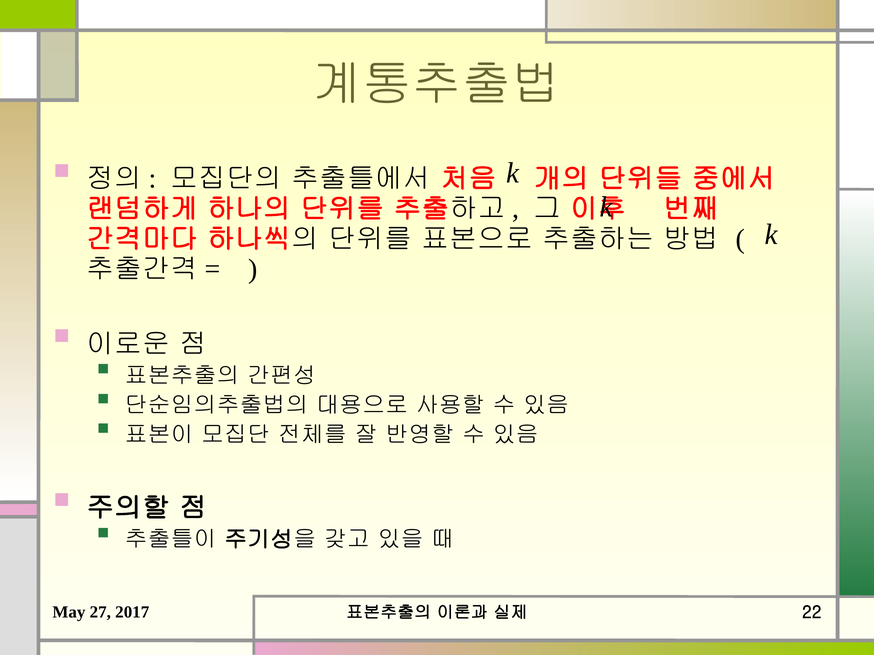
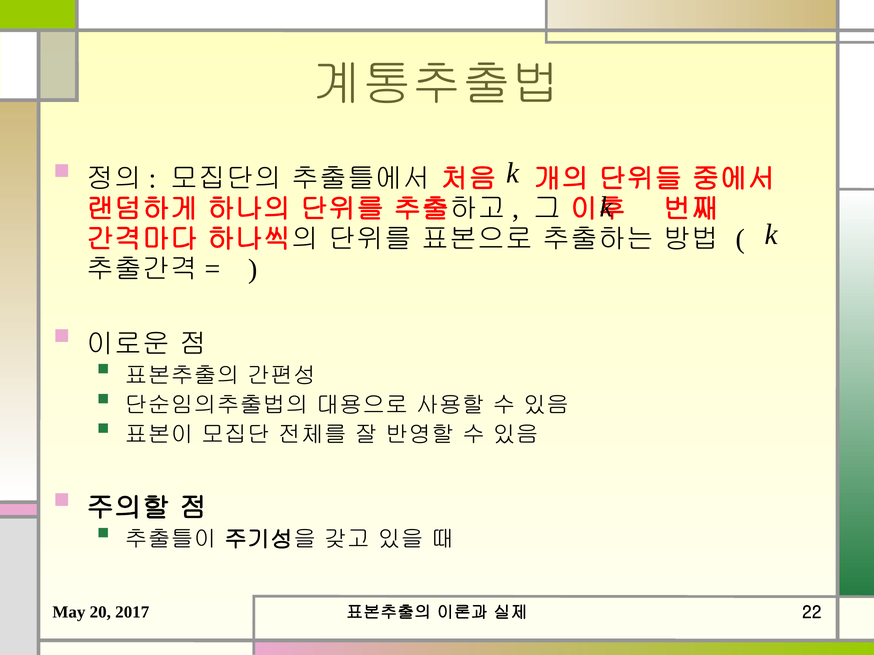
27: 27 -> 20
